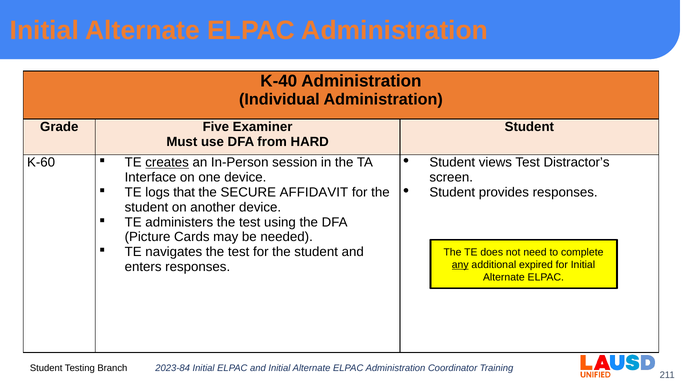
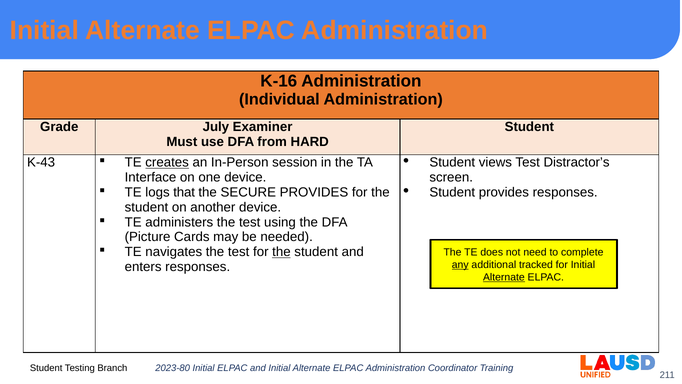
K-40: K-40 -> K-16
Five: Five -> July
K-60: K-60 -> K-43
SECURE AFFIDAVIT: AFFIDAVIT -> PROVIDES
the at (281, 252) underline: none -> present
expired: expired -> tracked
Alternate at (504, 277) underline: none -> present
2023-84: 2023-84 -> 2023-80
